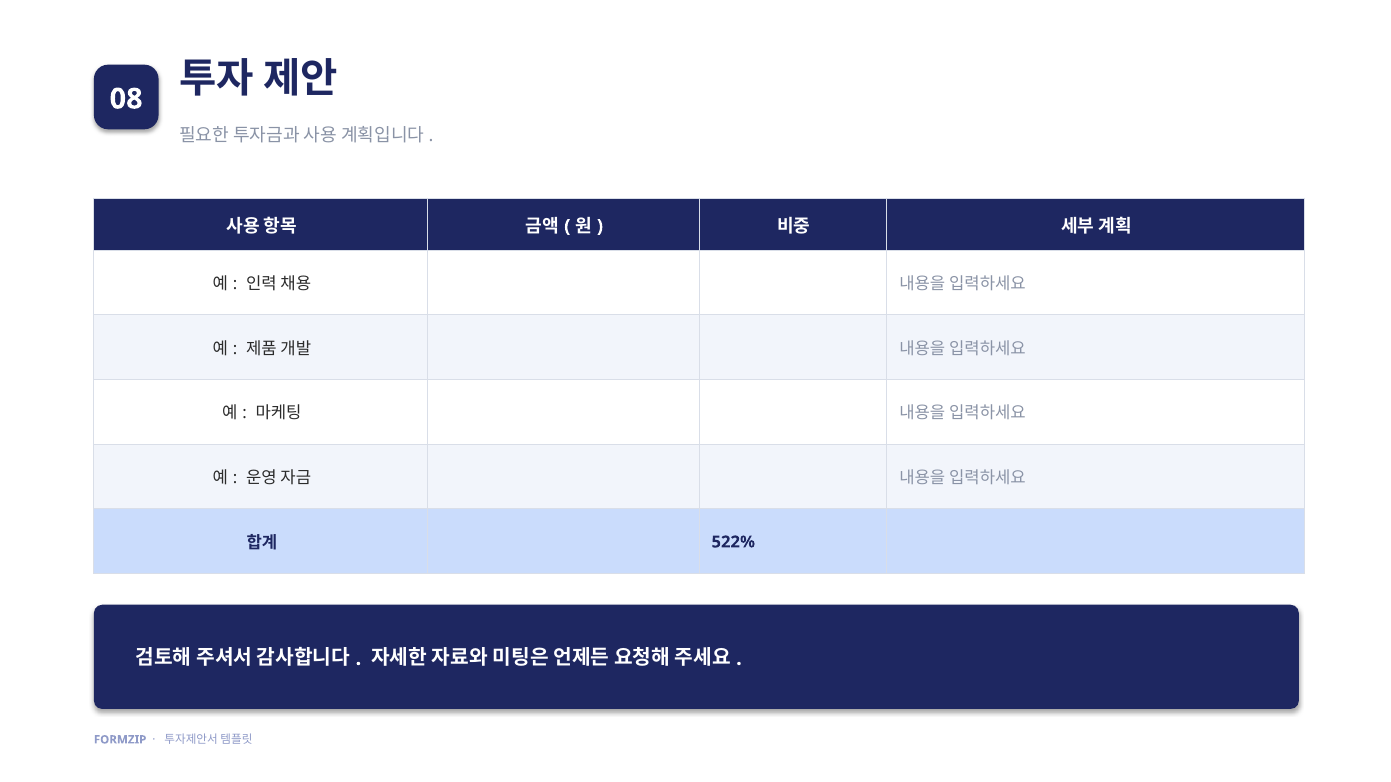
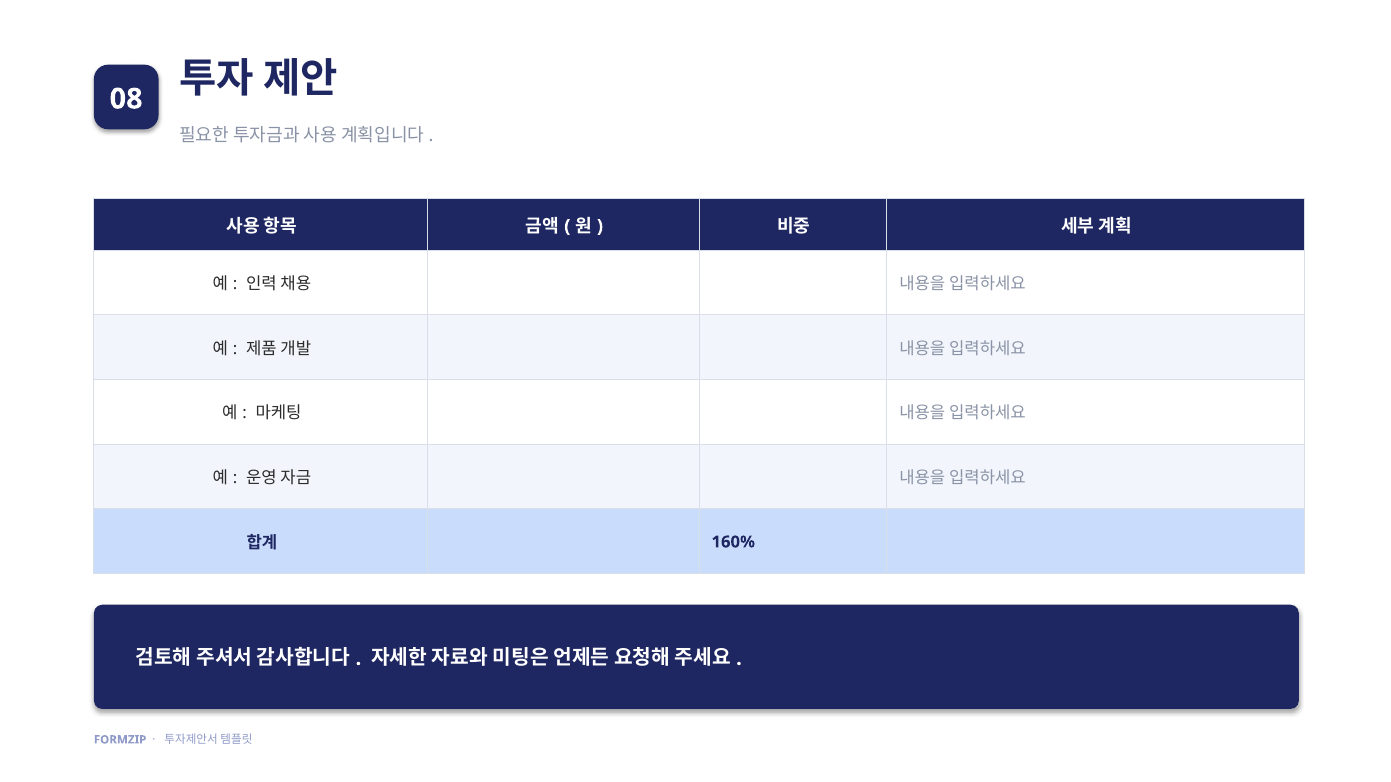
522%: 522% -> 160%
